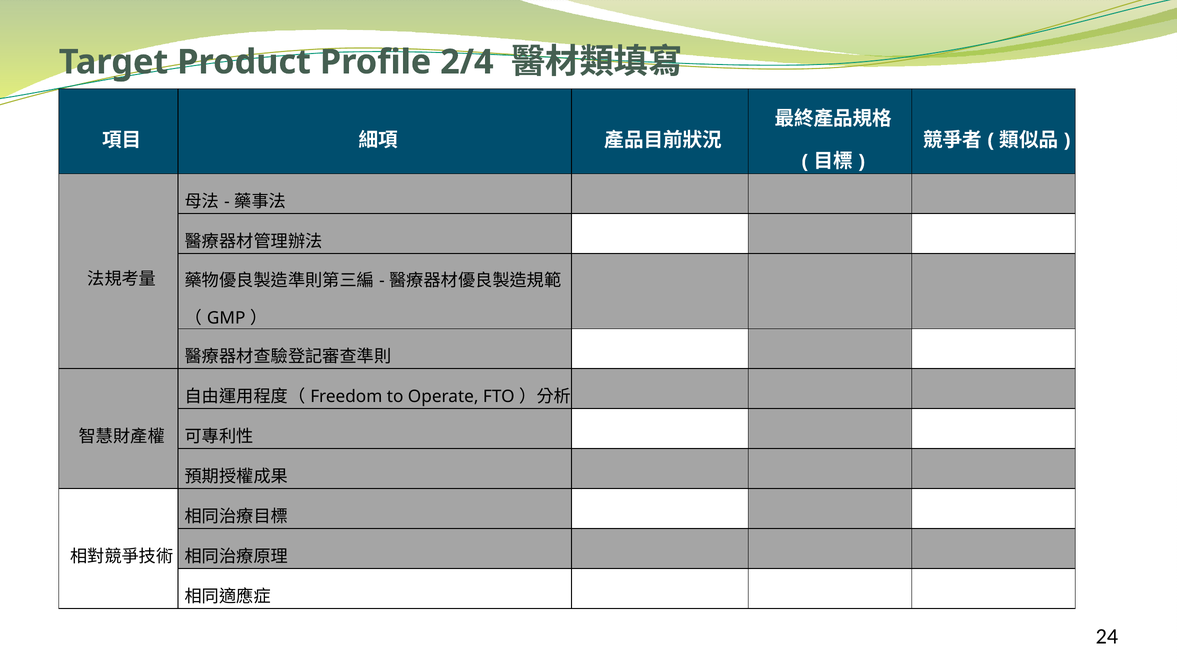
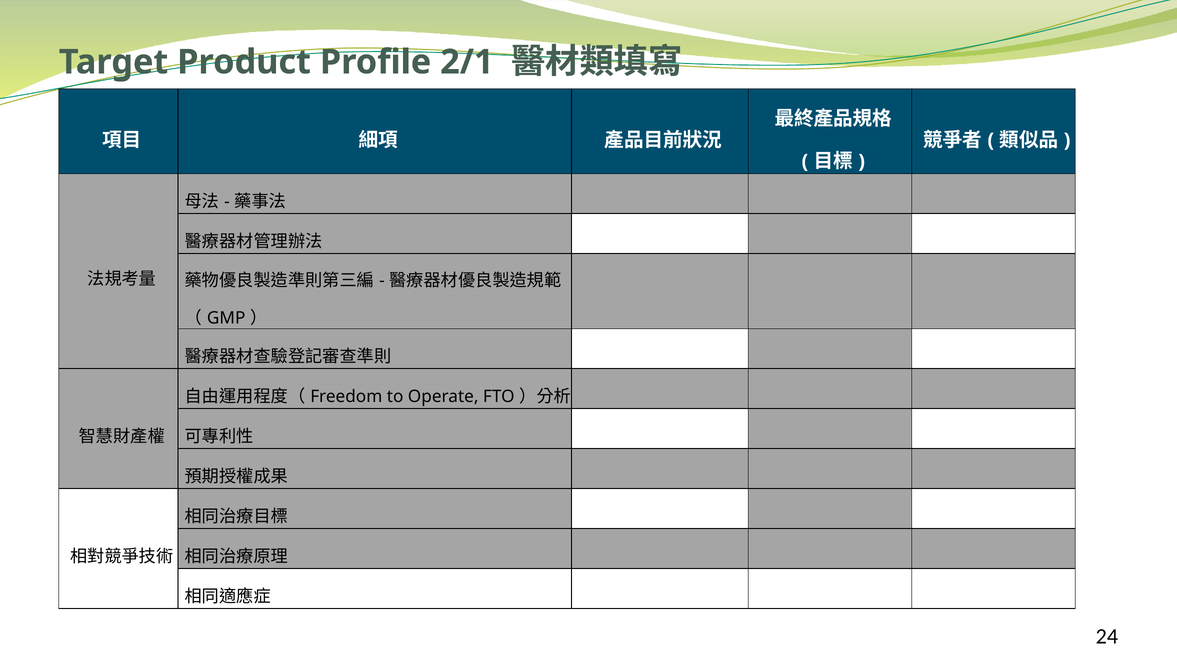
2/4: 2/4 -> 2/1
